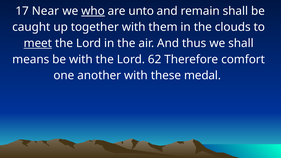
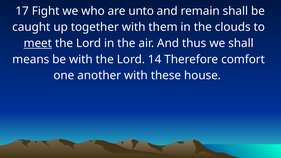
Near: Near -> Fight
who underline: present -> none
62: 62 -> 14
medal: medal -> house
